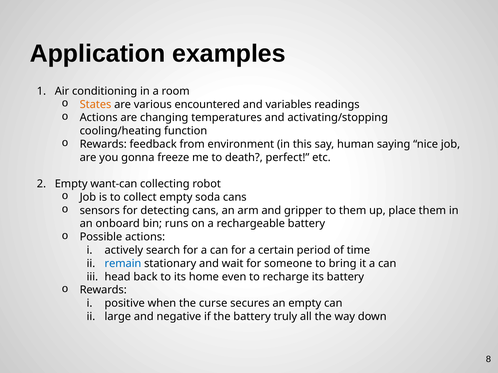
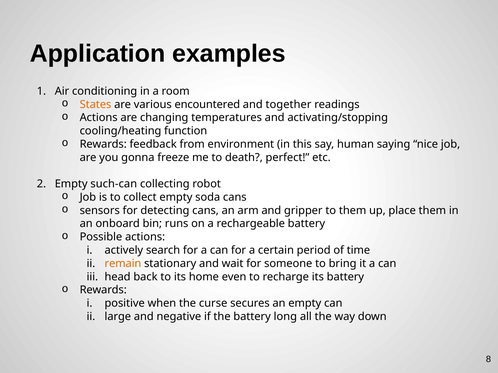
variables: variables -> together
want-can: want-can -> such-can
remain colour: blue -> orange
truly: truly -> long
